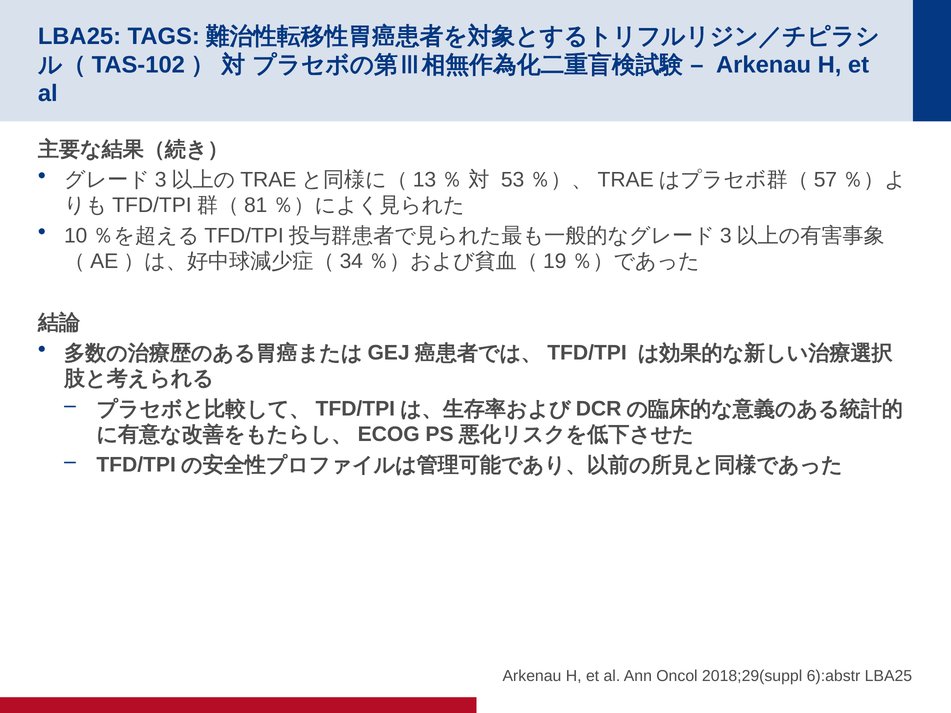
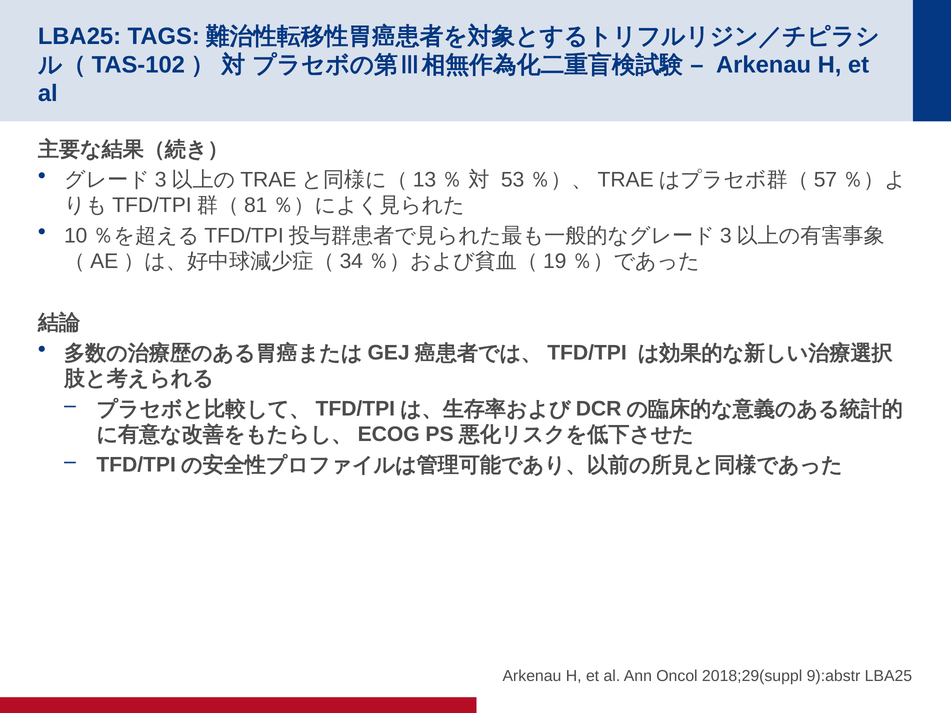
6):abstr: 6):abstr -> 9):abstr
